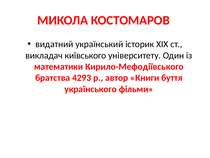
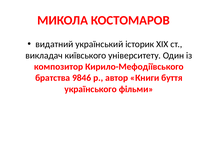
математики: математики -> композитор
4293: 4293 -> 9846
